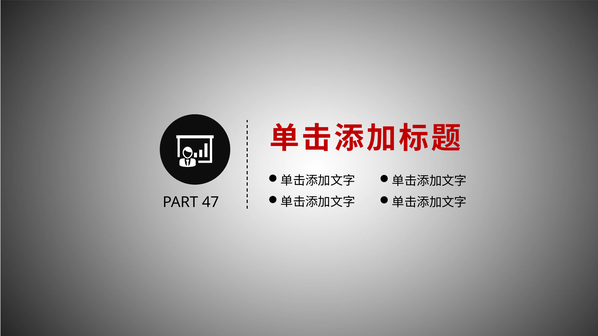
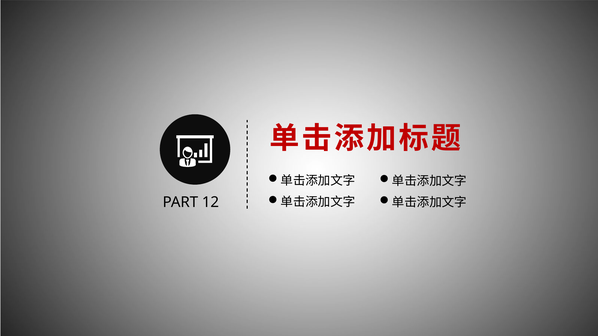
47: 47 -> 12
